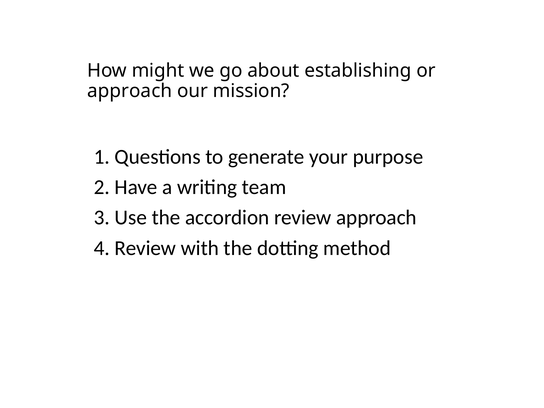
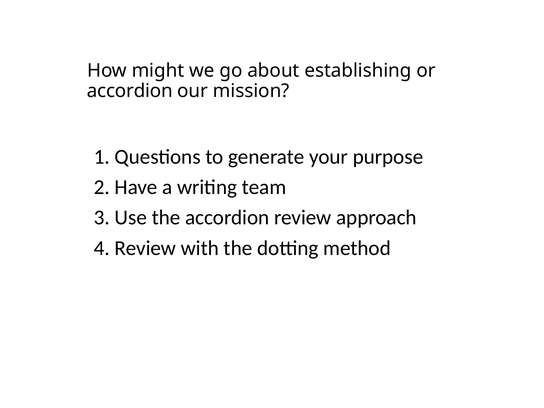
approach at (130, 91): approach -> accordion
